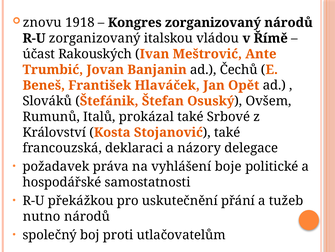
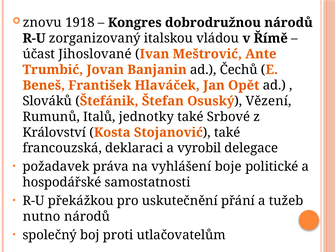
Kongres zorganizovaný: zorganizovaný -> dobrodružnou
Rakouských: Rakouských -> Jihoslované
Ovšem: Ovšem -> Vězení
prokázal: prokázal -> jednotky
názory: názory -> vyrobil
